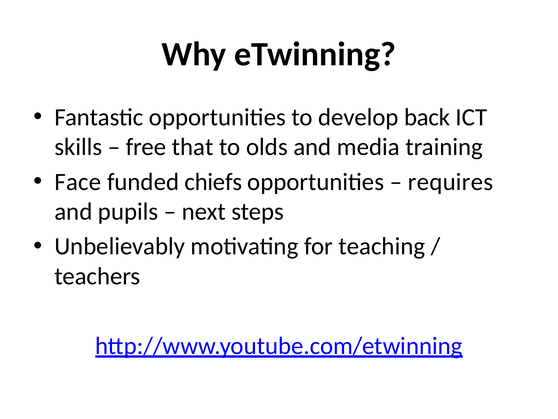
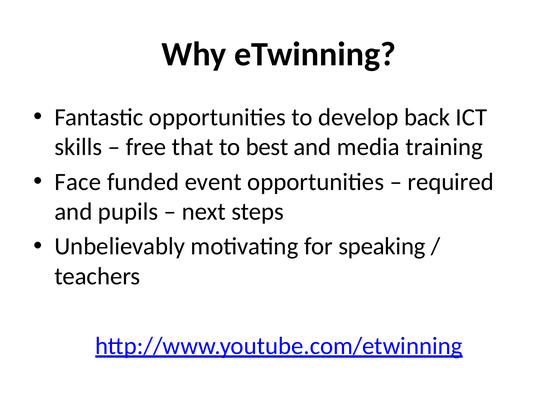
olds: olds -> best
chiefs: chiefs -> event
requires: requires -> required
teaching: teaching -> speaking
